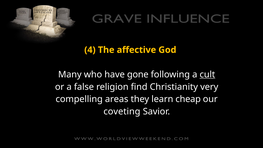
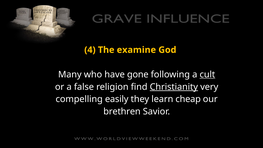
affective: affective -> examine
Christianity underline: none -> present
areas: areas -> easily
coveting: coveting -> brethren
